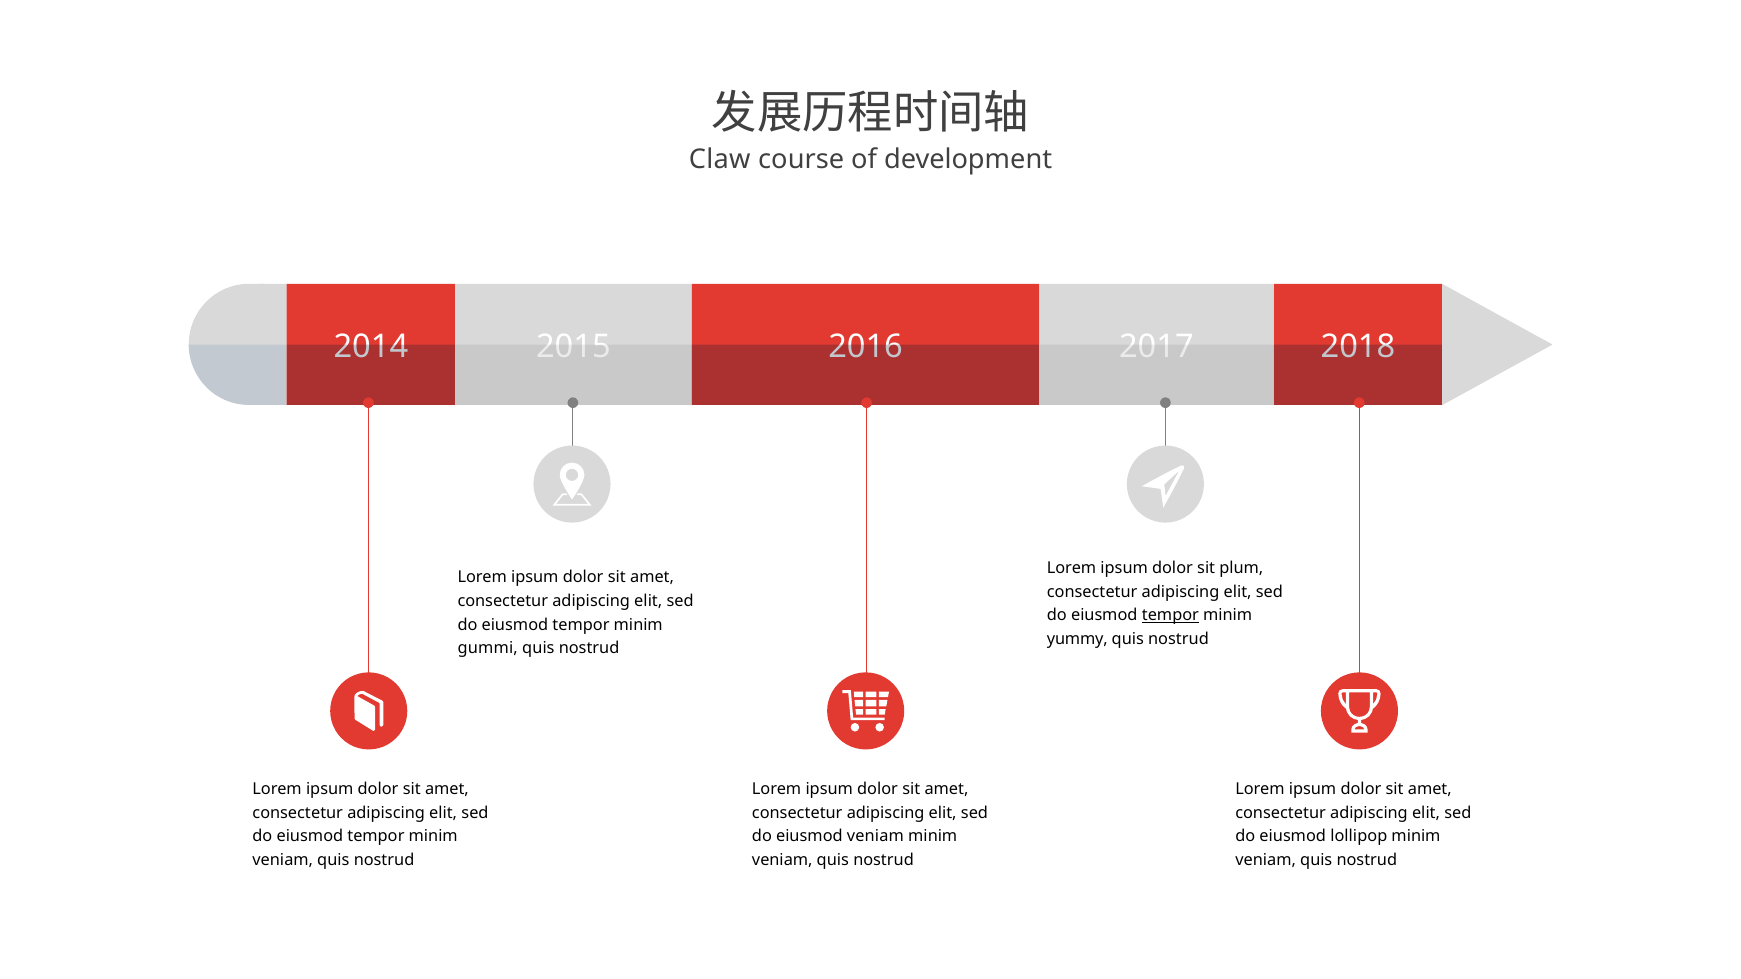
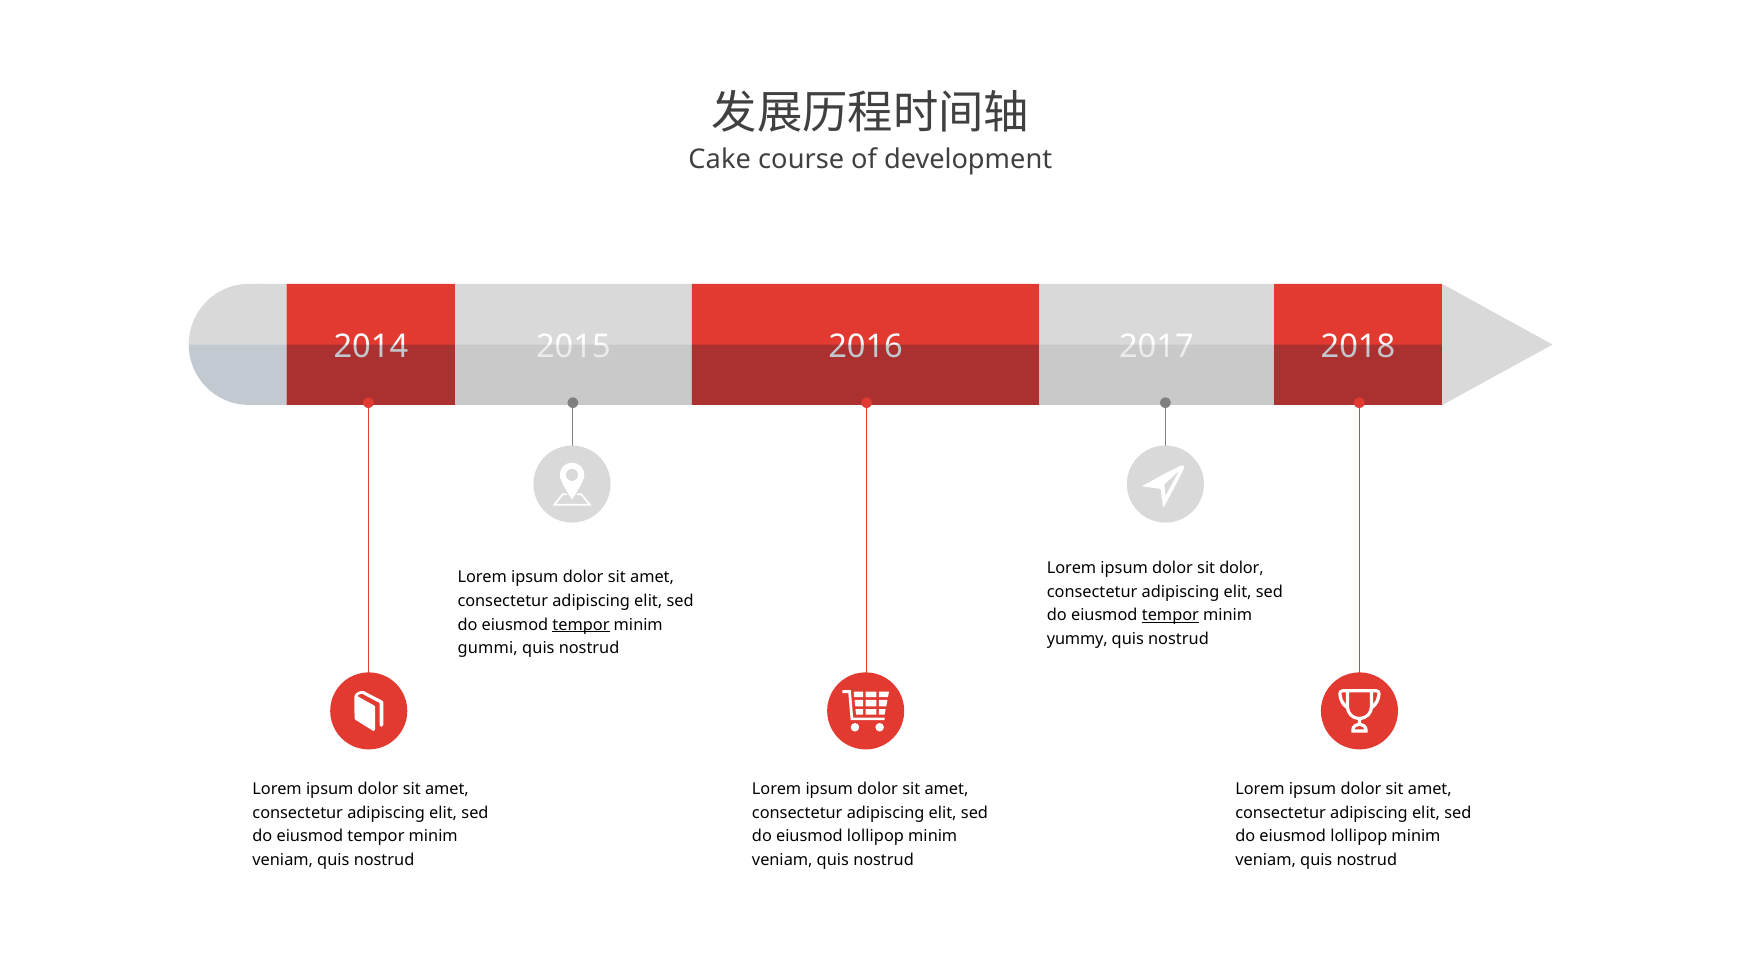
Claw: Claw -> Cake
sit plum: plum -> dolor
tempor at (581, 625) underline: none -> present
veniam at (875, 837): veniam -> lollipop
